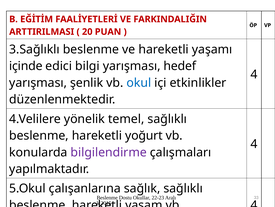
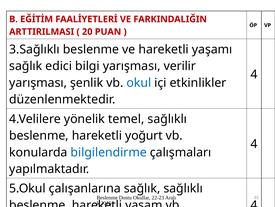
içinde at (26, 66): içinde -> sağlık
hedef: hedef -> verilir
bilgilendirme colour: purple -> blue
